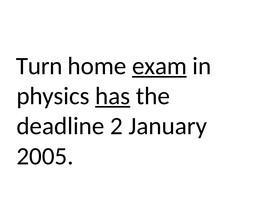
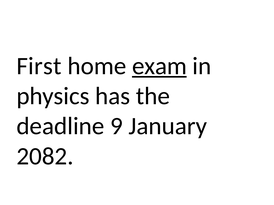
Turn: Turn -> First
has underline: present -> none
2: 2 -> 9
2005: 2005 -> 2082
